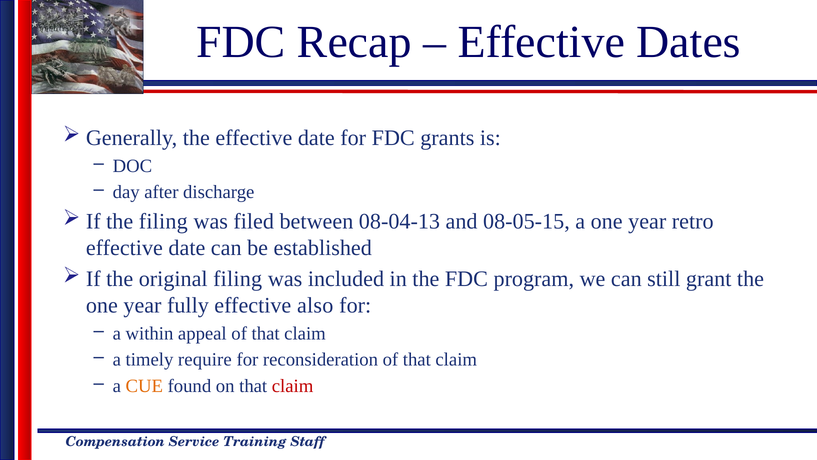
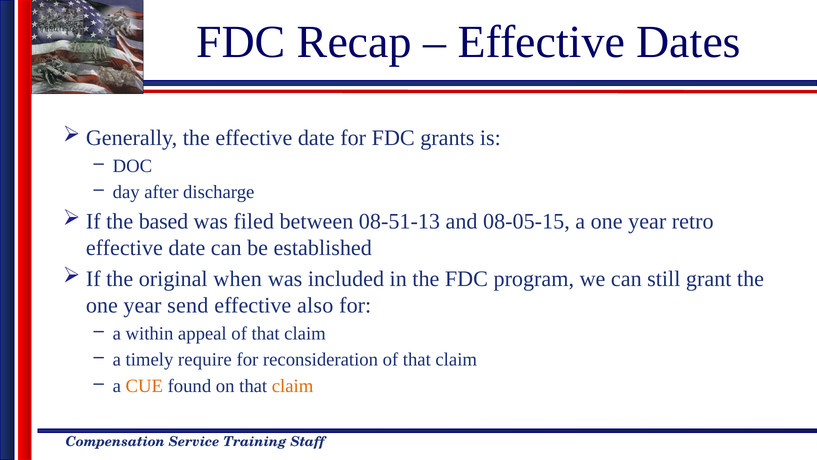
the filing: filing -> based
08-04-13: 08-04-13 -> 08-51-13
original filing: filing -> when
fully: fully -> send
claim at (293, 386) colour: red -> orange
